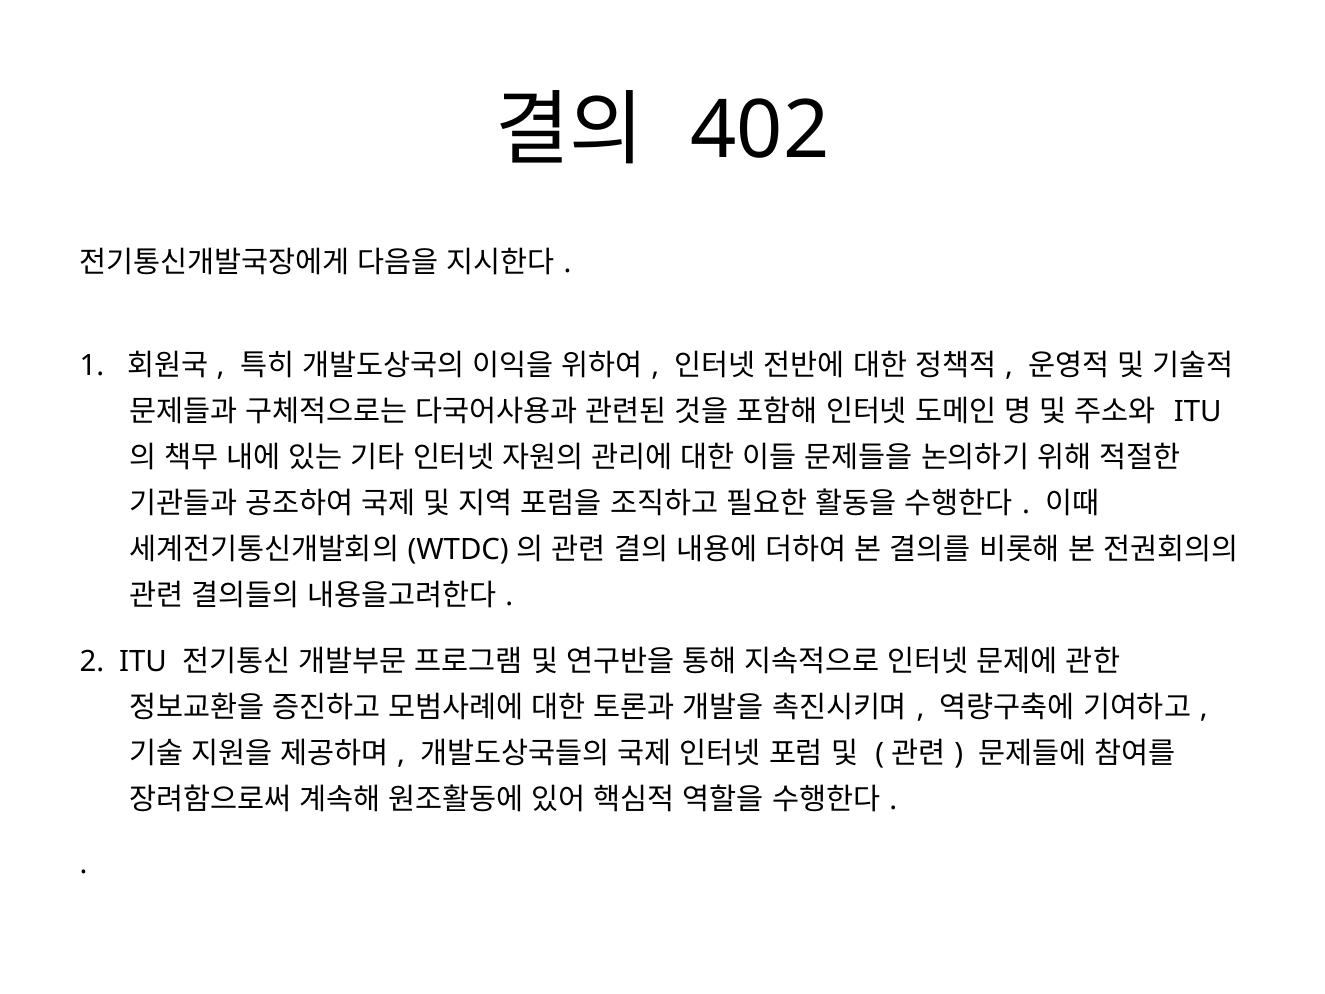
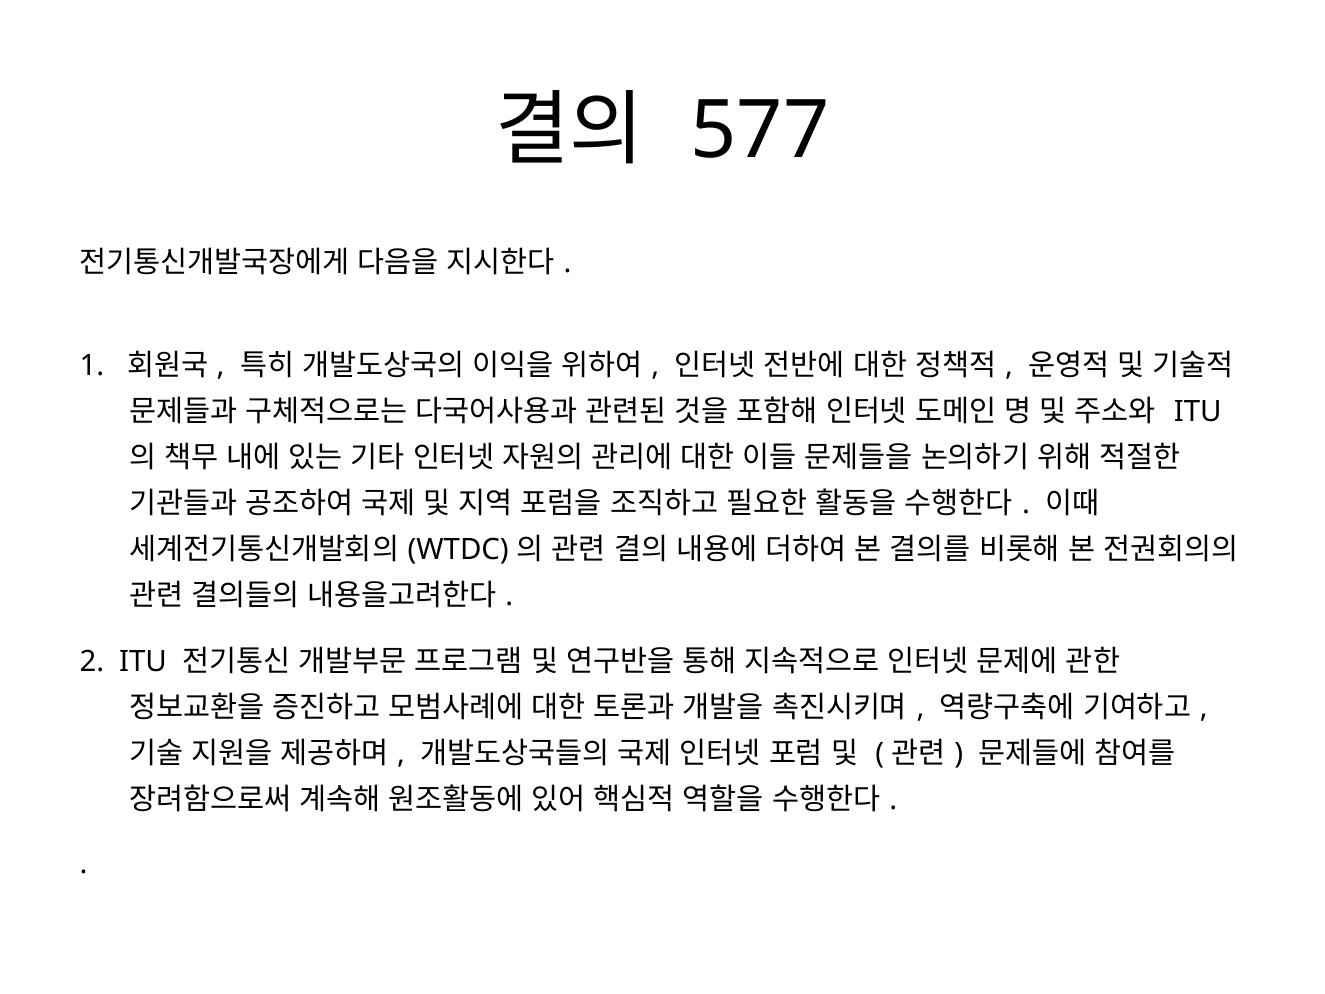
402: 402 -> 577
